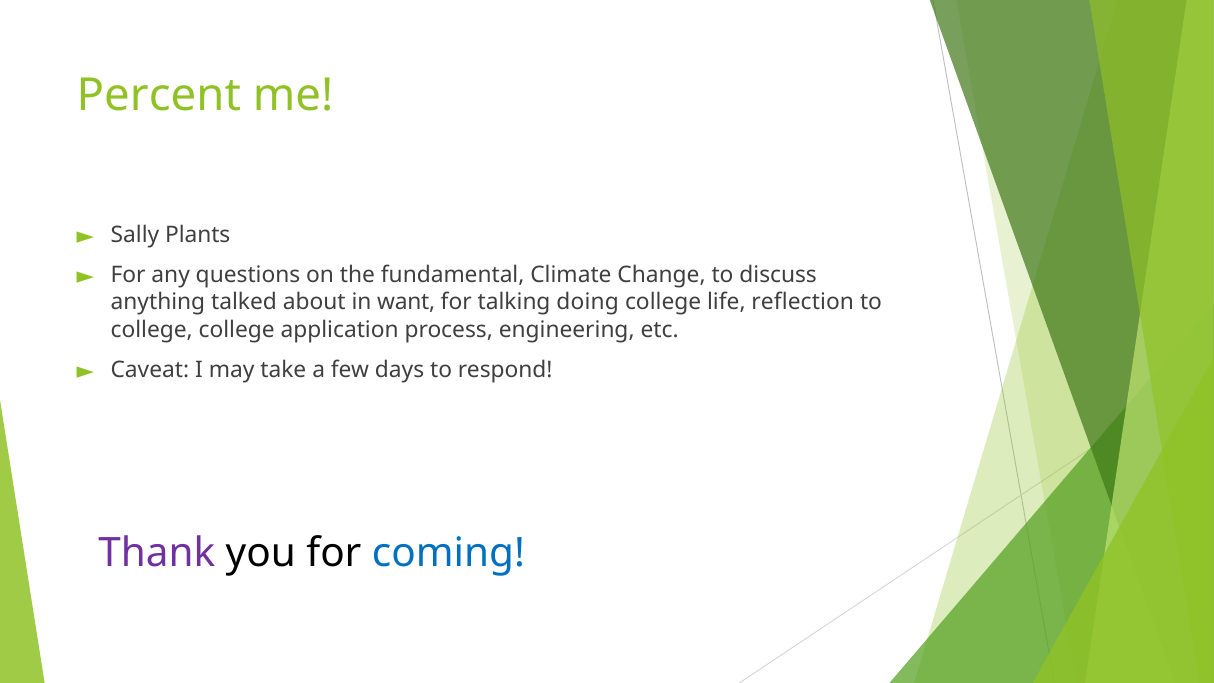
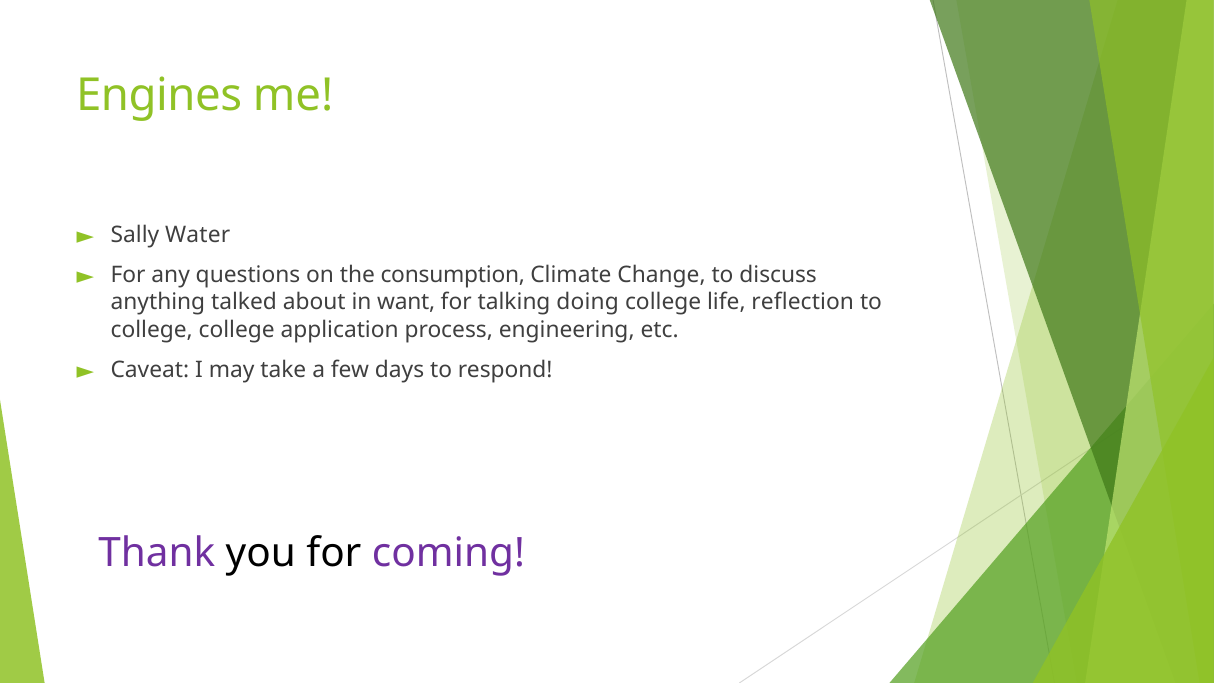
Percent: Percent -> Engines
Plants: Plants -> Water
fundamental: fundamental -> consumption
coming colour: blue -> purple
